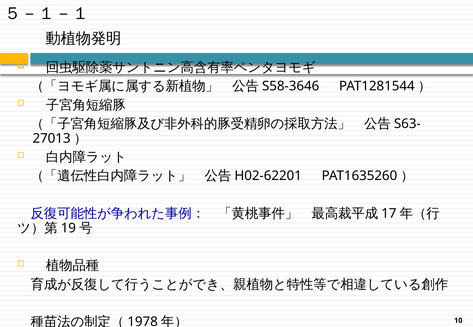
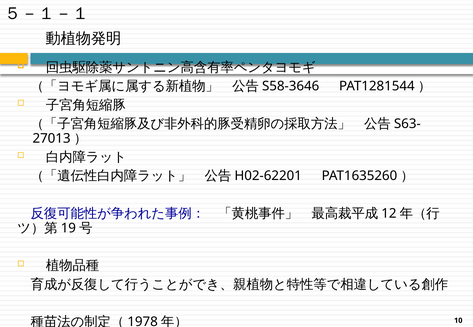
17: 17 -> 12
